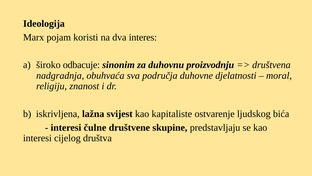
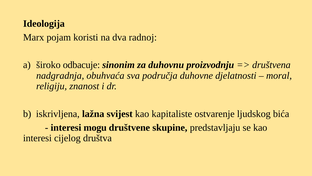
interes: interes -> radnoj
čulne: čulne -> mogu
